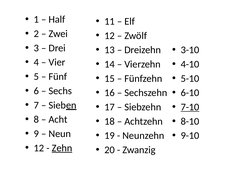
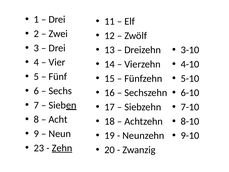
Half at (57, 19): Half -> Drei
7-10 underline: present -> none
12 at (39, 148): 12 -> 23
